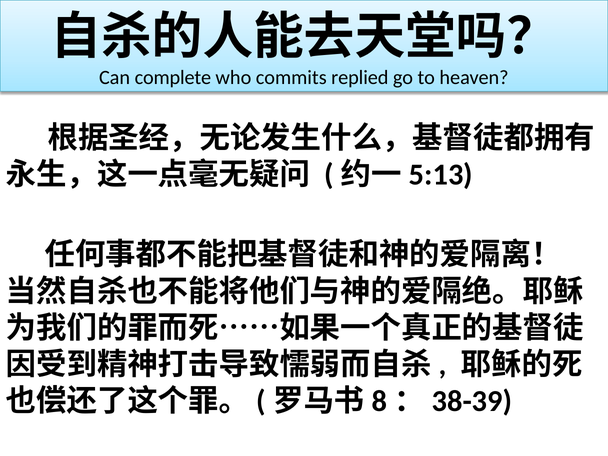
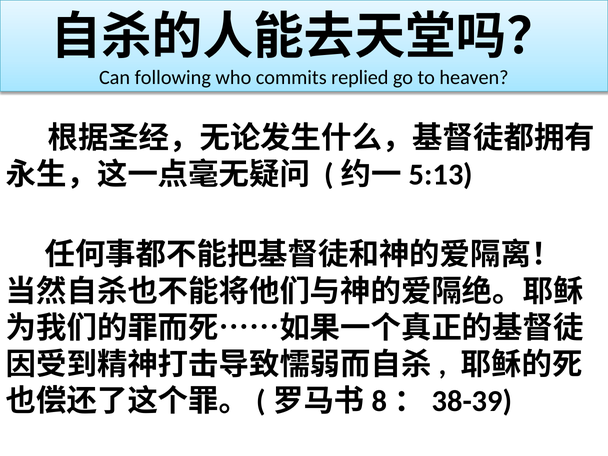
complete: complete -> following
